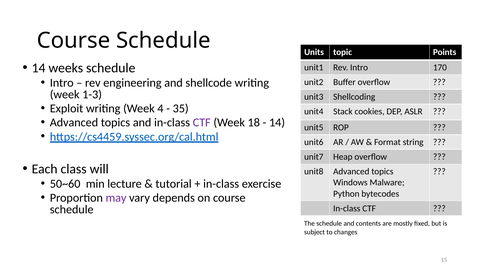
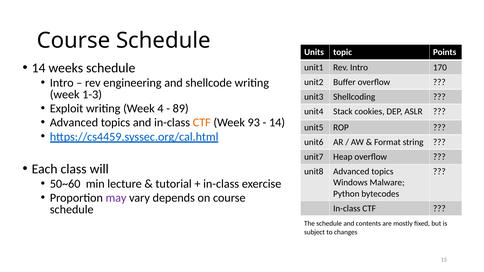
35: 35 -> 89
CTF at (202, 123) colour: purple -> orange
18: 18 -> 93
